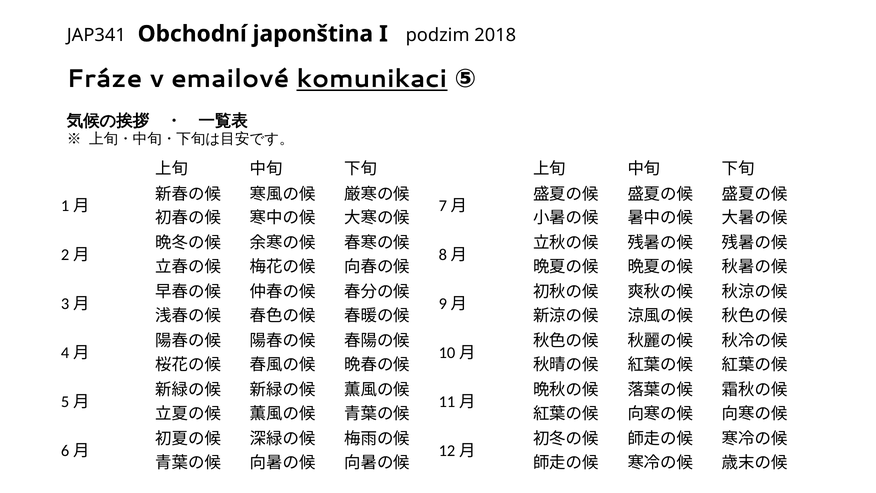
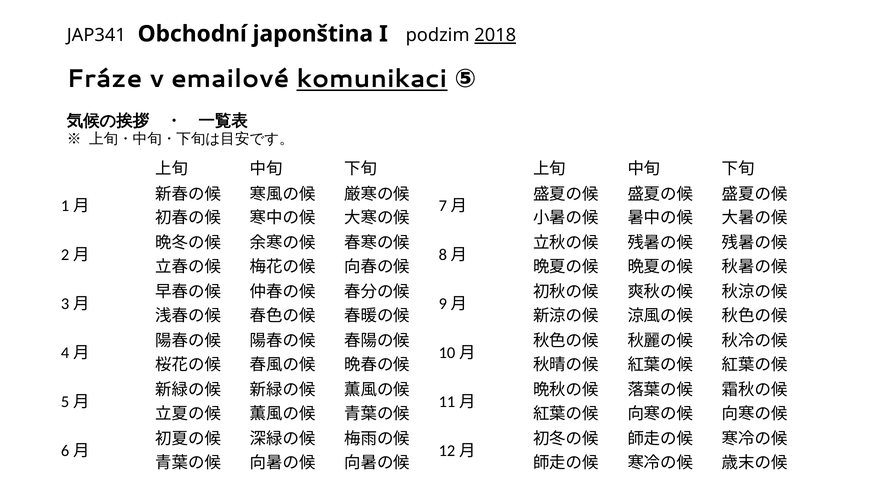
2018 underline: none -> present
